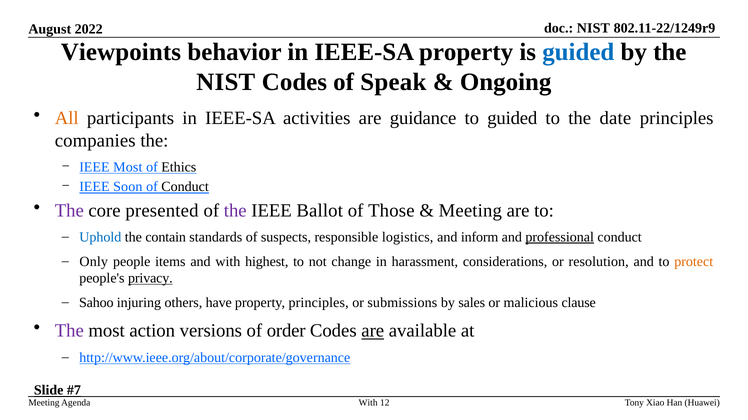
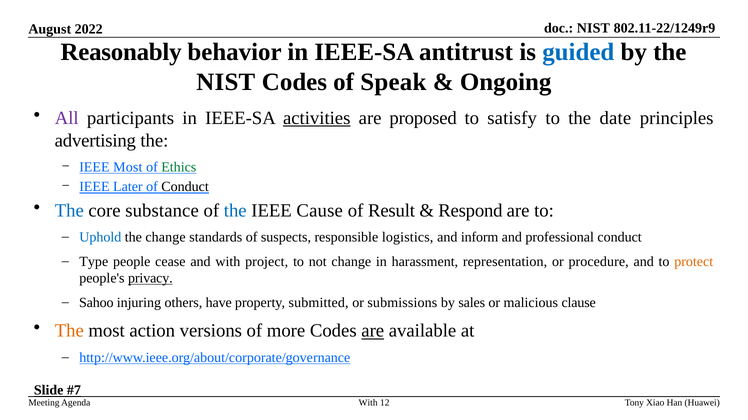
Viewpoints: Viewpoints -> Reasonably
IEEE-SA property: property -> antitrust
All colour: orange -> purple
activities underline: none -> present
guidance: guidance -> proposed
to guided: guided -> satisfy
companies: companies -> advertising
Ethics colour: black -> green
Soon: Soon -> Later
The at (69, 211) colour: purple -> blue
presented: presented -> substance
the at (235, 211) colour: purple -> blue
Ballot: Ballot -> Cause
Those: Those -> Result
Meeting at (470, 211): Meeting -> Respond
the contain: contain -> change
professional underline: present -> none
Only: Only -> Type
items: items -> cease
highest: highest -> project
considerations: considerations -> representation
resolution: resolution -> procedure
property principles: principles -> submitted
The at (69, 331) colour: purple -> orange
order: order -> more
